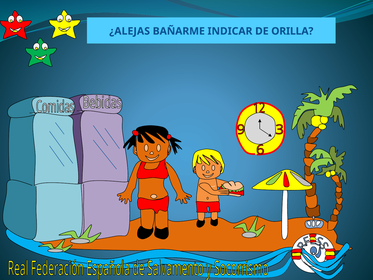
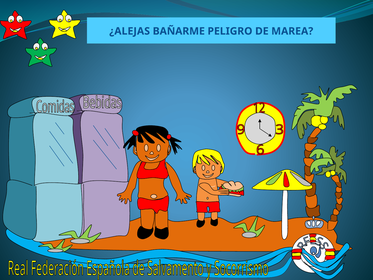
INDICAR: INDICAR -> PELIGRO
ORILLA: ORILLA -> MAREA
